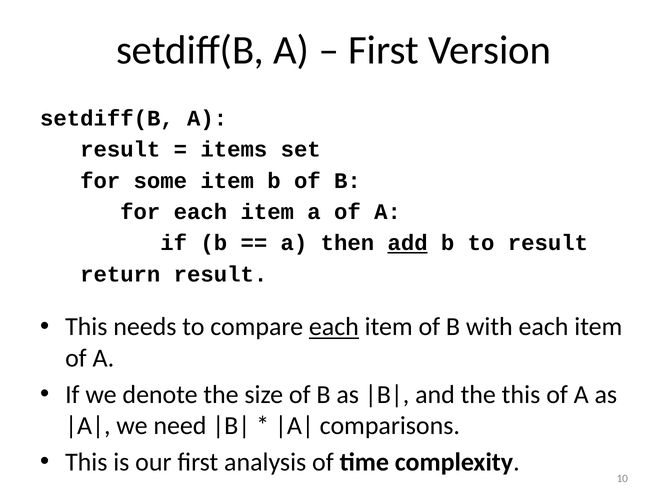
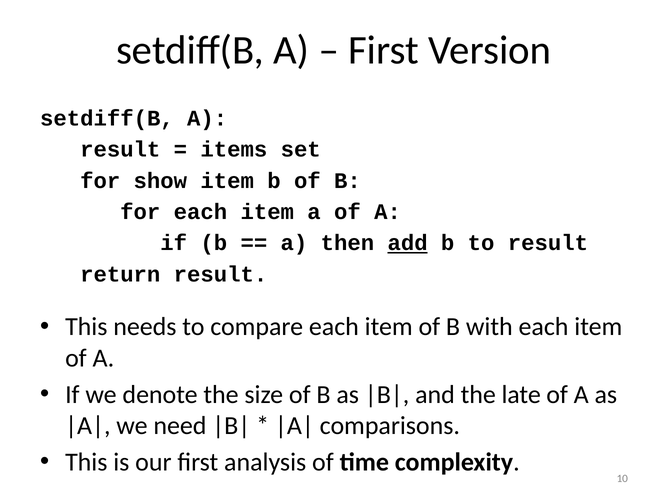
some: some -> show
each at (334, 327) underline: present -> none
the this: this -> late
